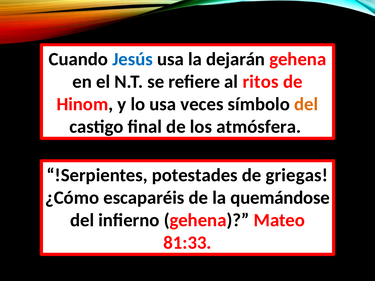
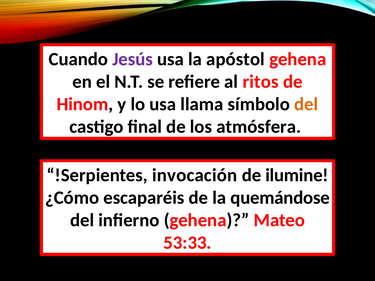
Jesús colour: blue -> purple
dejarán: dejarán -> apóstol
veces: veces -> llama
potestades: potestades -> invocación
griegas: griegas -> ilumine
81:33: 81:33 -> 53:33
